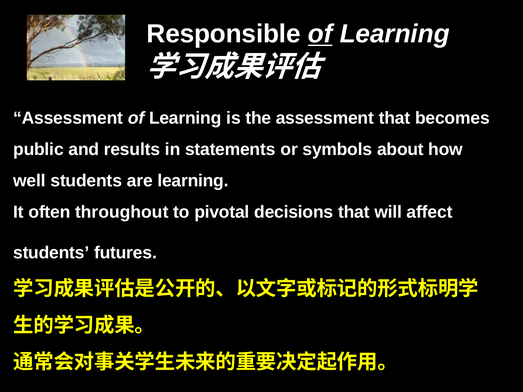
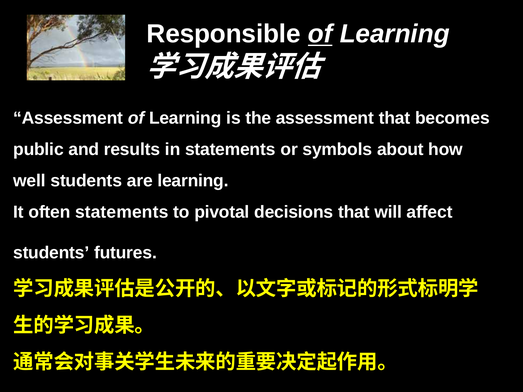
often throughout: throughout -> statements
